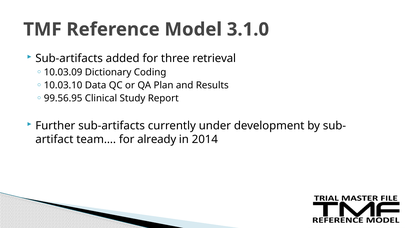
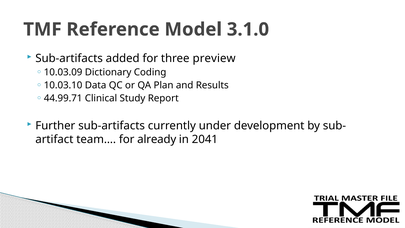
retrieval: retrieval -> preview
99.56.95: 99.56.95 -> 44.99.71
2014: 2014 -> 2041
